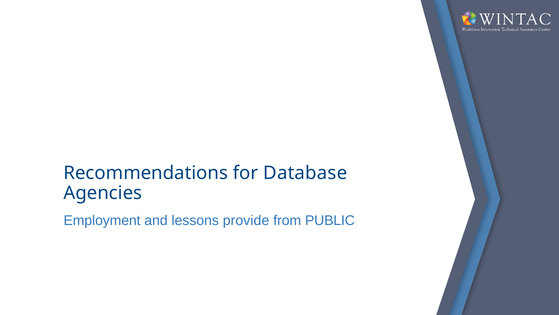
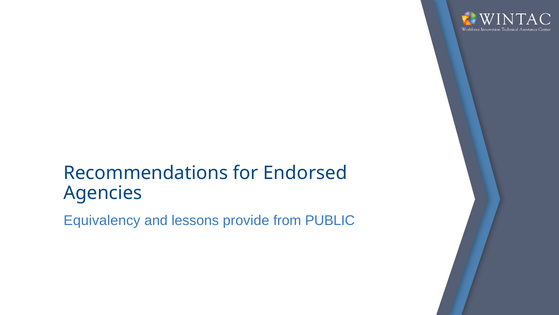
Database: Database -> Endorsed
Employment: Employment -> Equivalency
